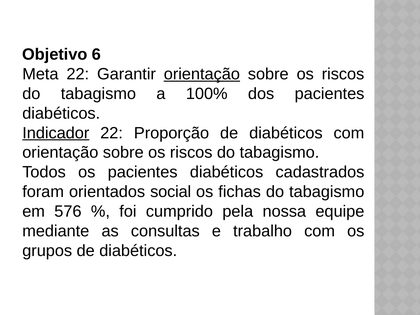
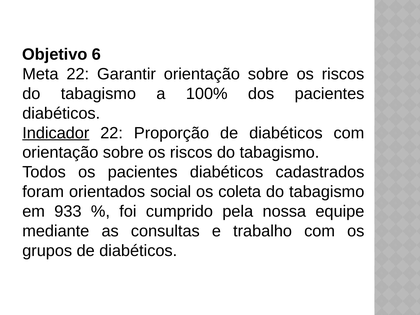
orientação at (202, 74) underline: present -> none
fichas: fichas -> coleta
576: 576 -> 933
